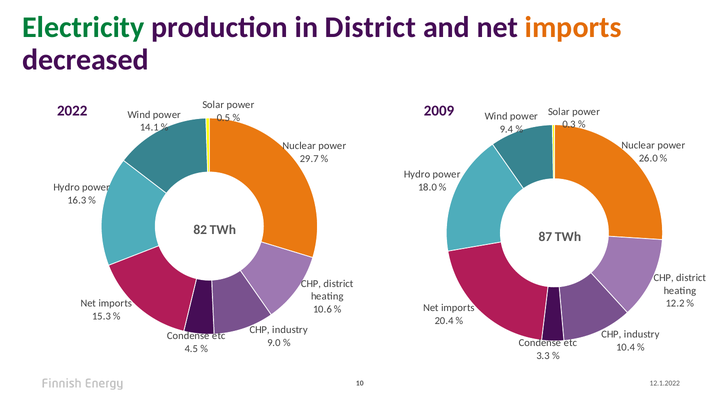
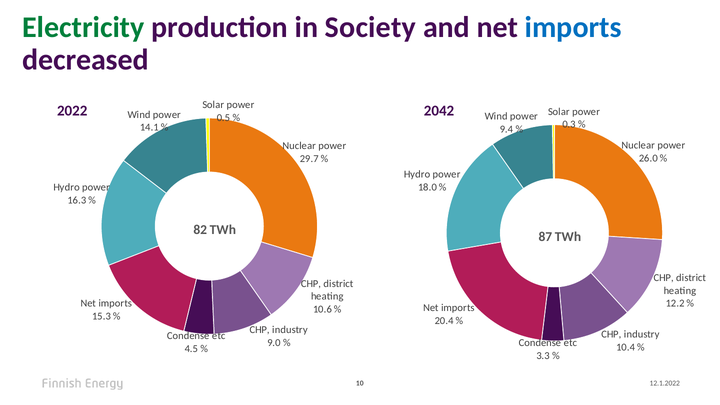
in District: District -> Society
imports at (573, 27) colour: orange -> blue
2009: 2009 -> 2042
